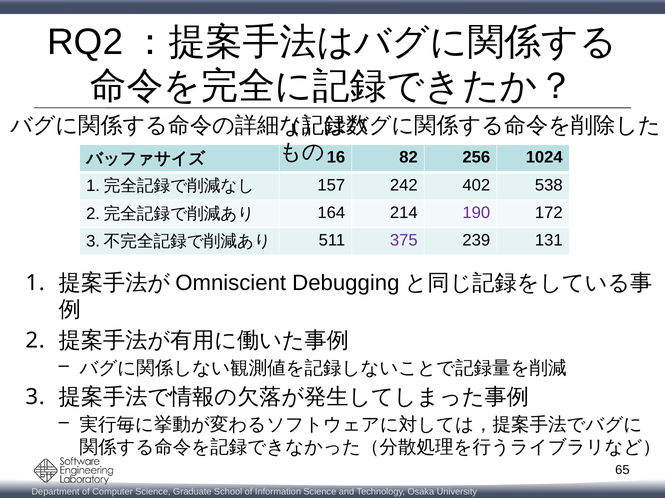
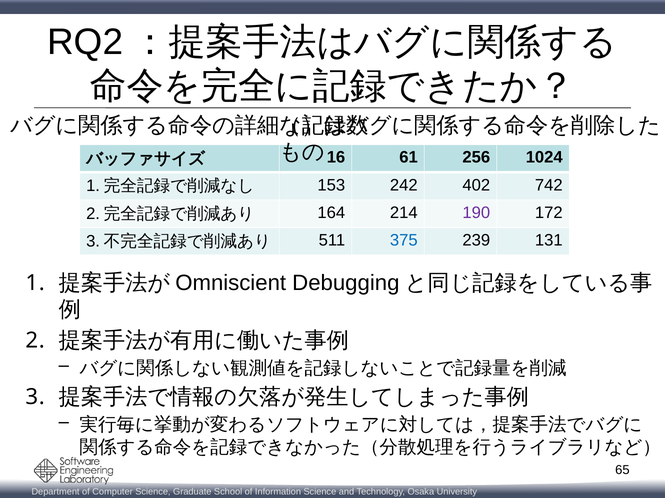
82: 82 -> 61
157: 157 -> 153
538: 538 -> 742
375 colour: purple -> blue
